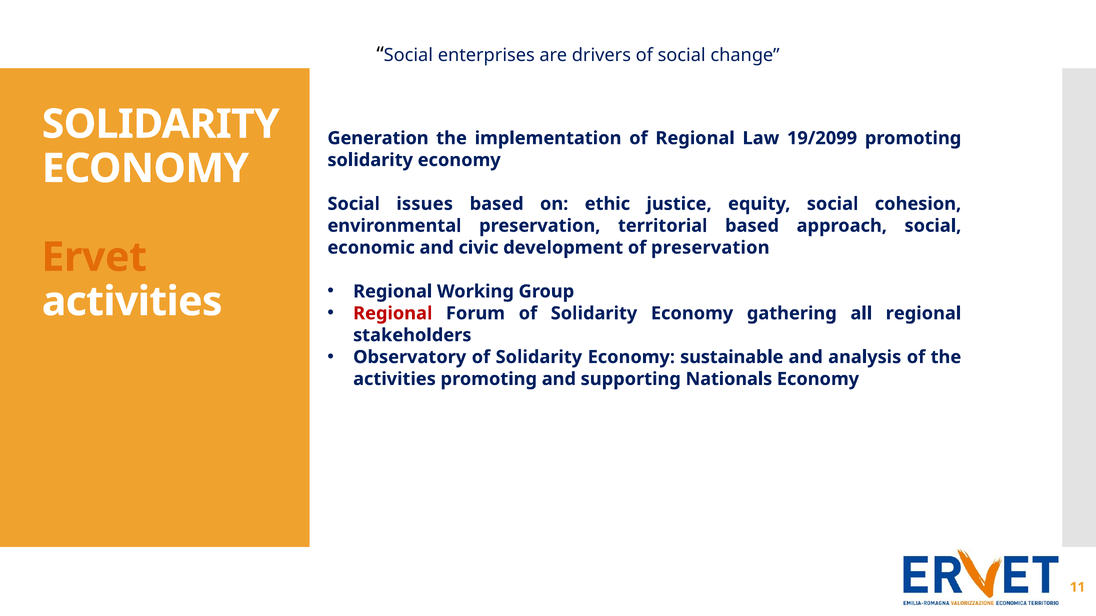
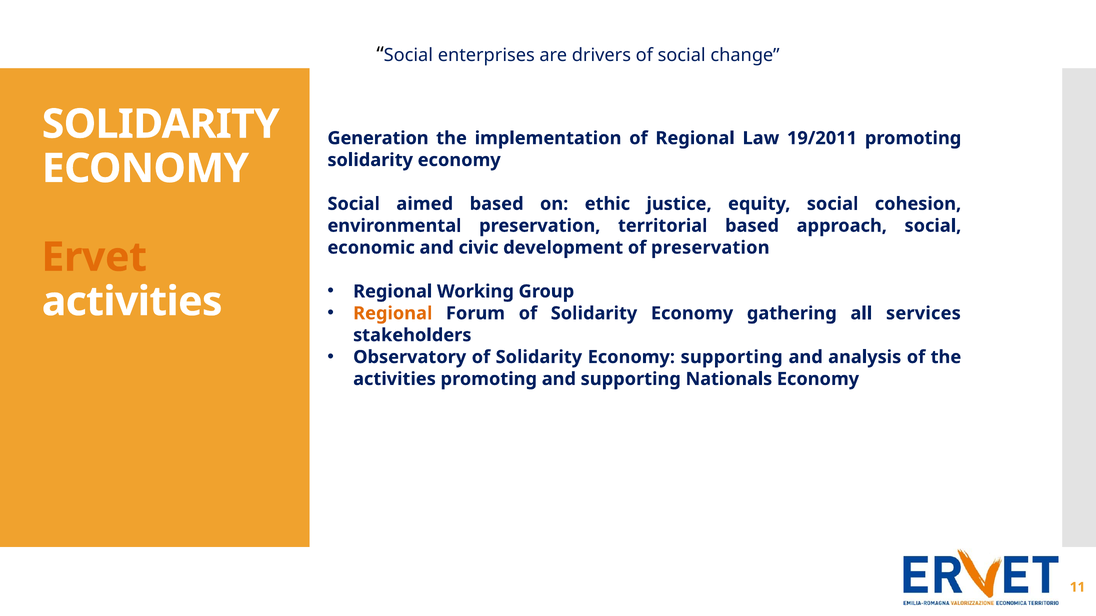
19/2099: 19/2099 -> 19/2011
issues: issues -> aimed
Regional at (393, 314) colour: red -> orange
all regional: regional -> services
Economy sustainable: sustainable -> supporting
